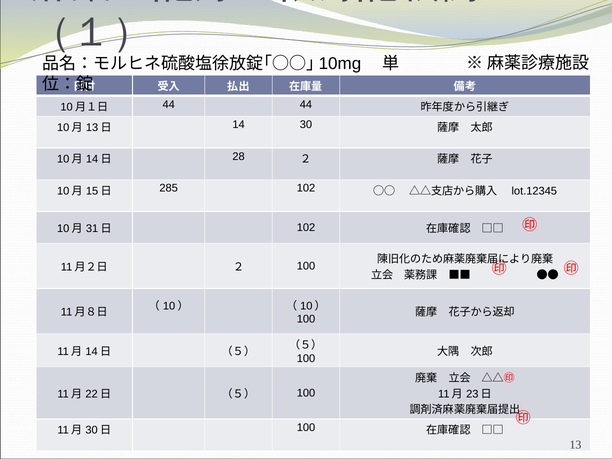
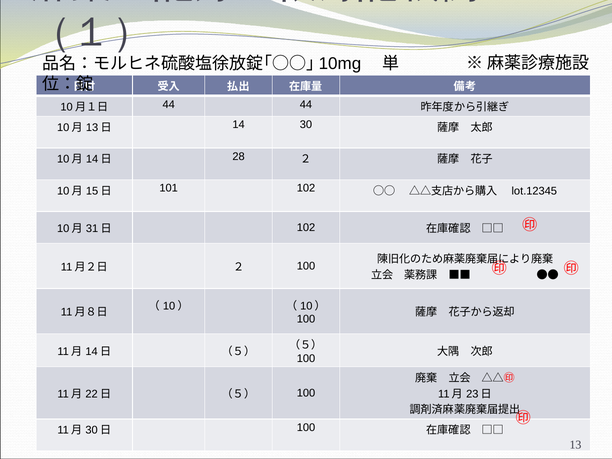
285: 285 -> 101
